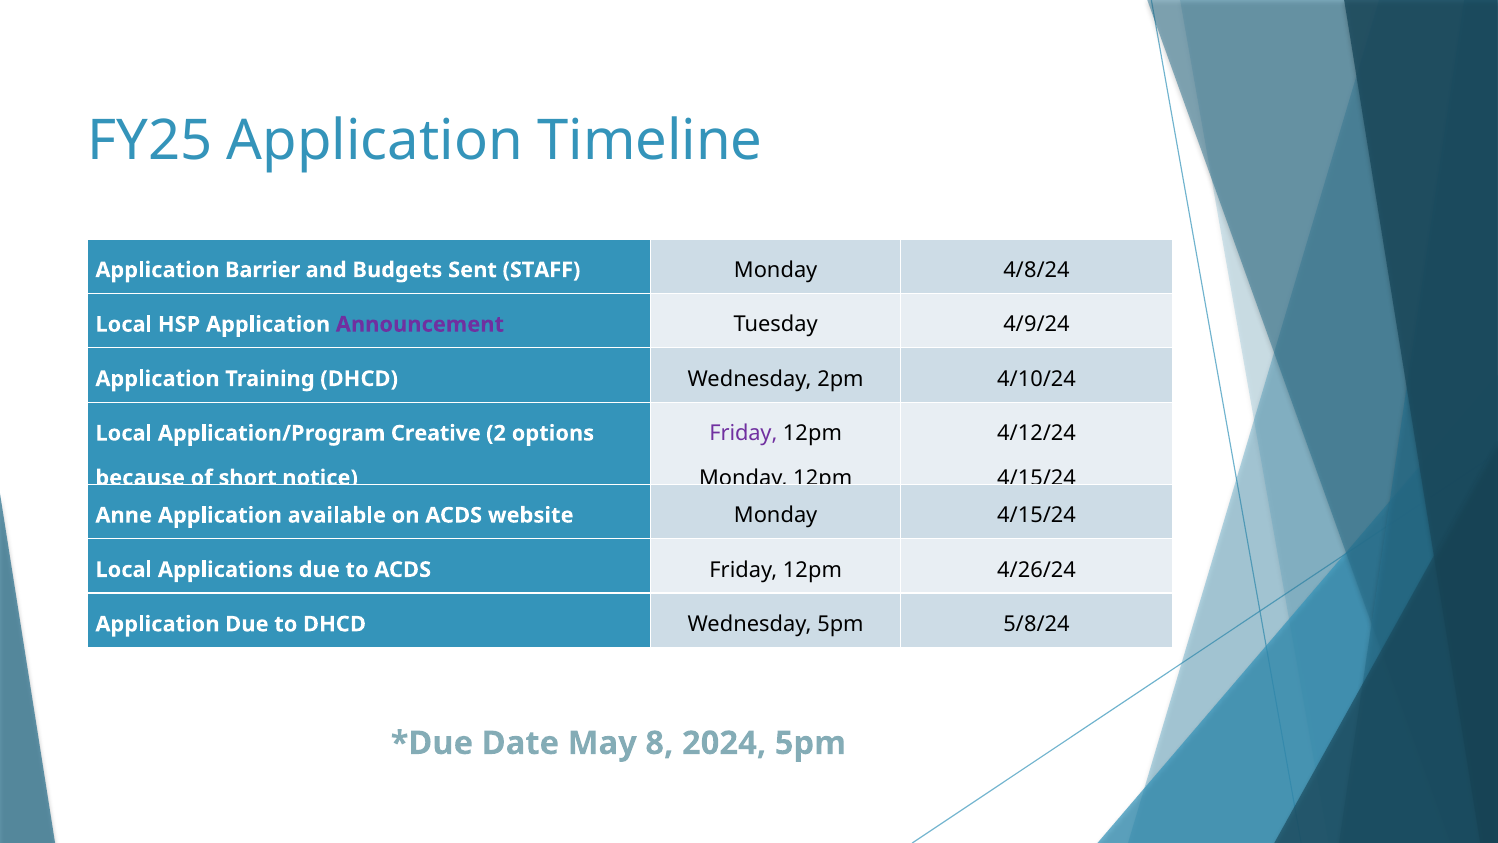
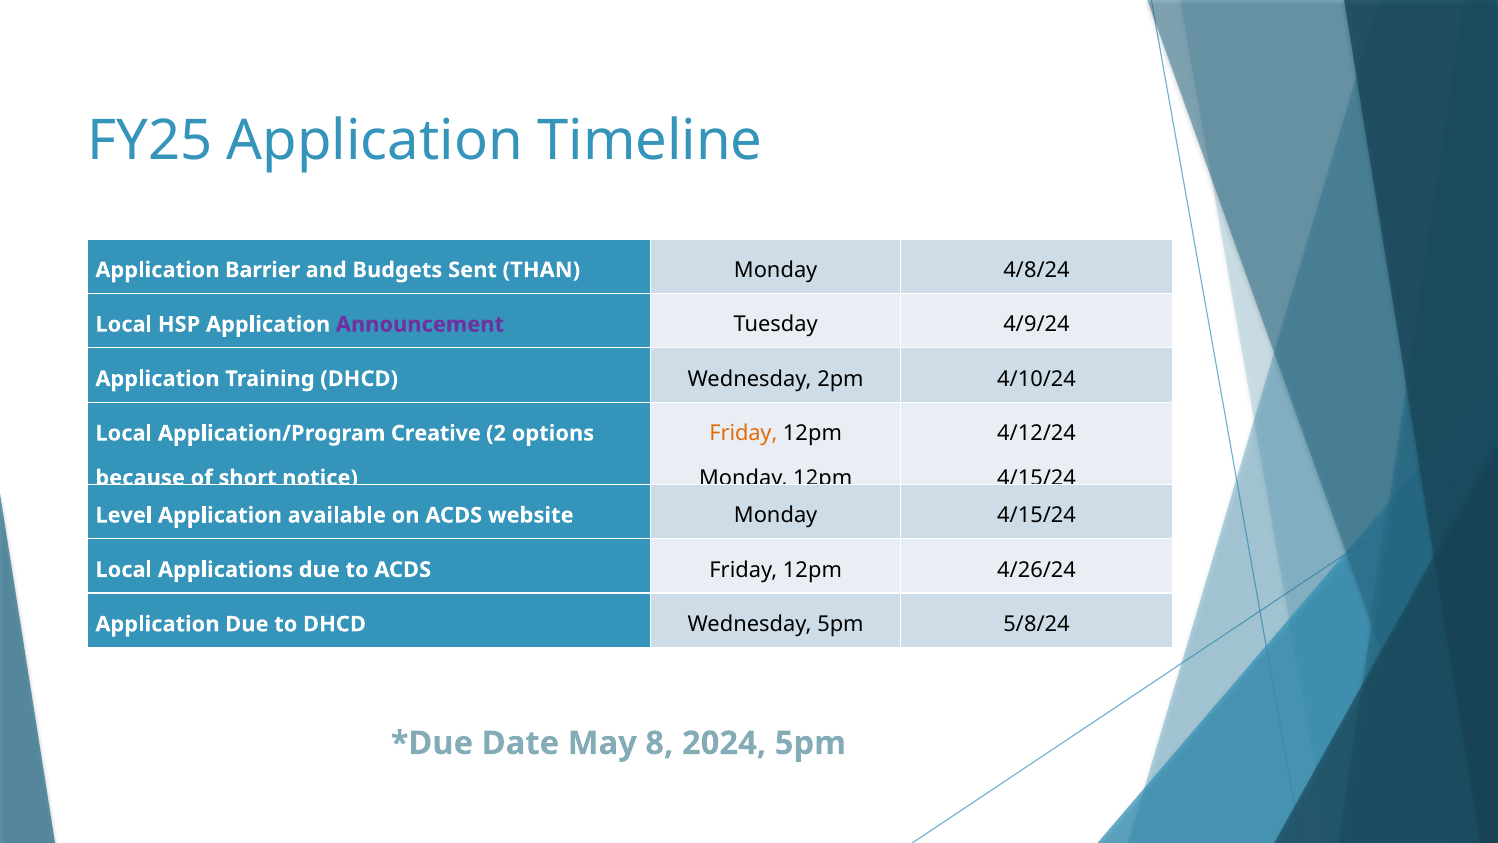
STAFF: STAFF -> THAN
Friday at (743, 433) colour: purple -> orange
Anne: Anne -> Level
